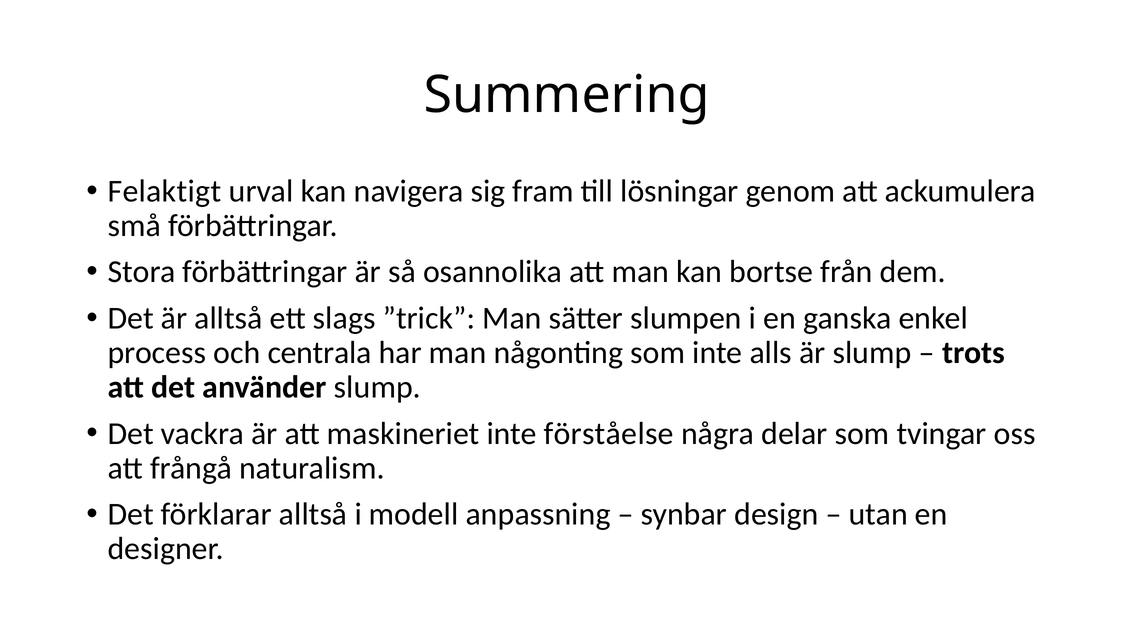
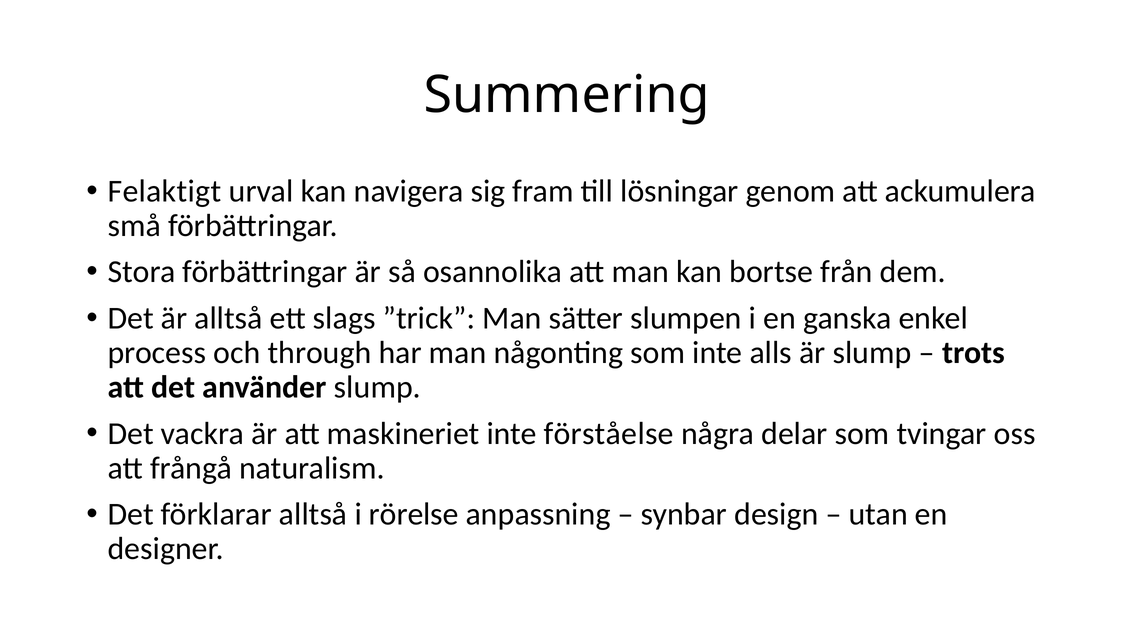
centrala: centrala -> through
modell: modell -> rörelse
